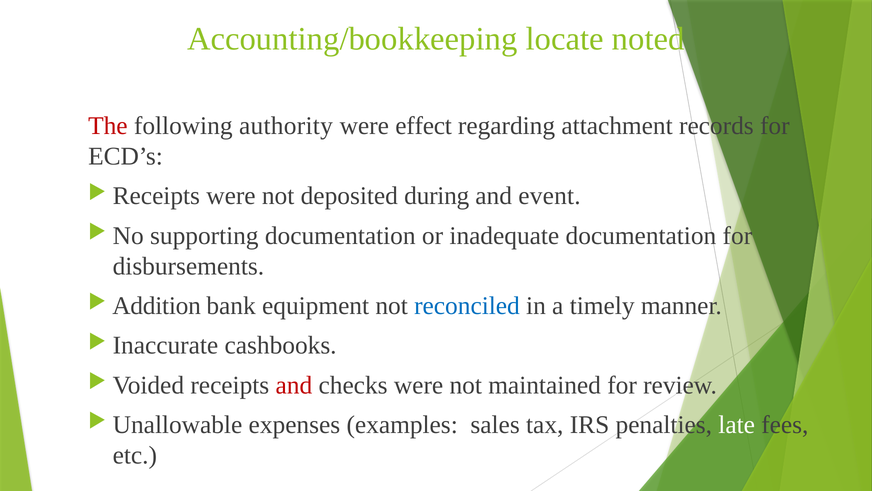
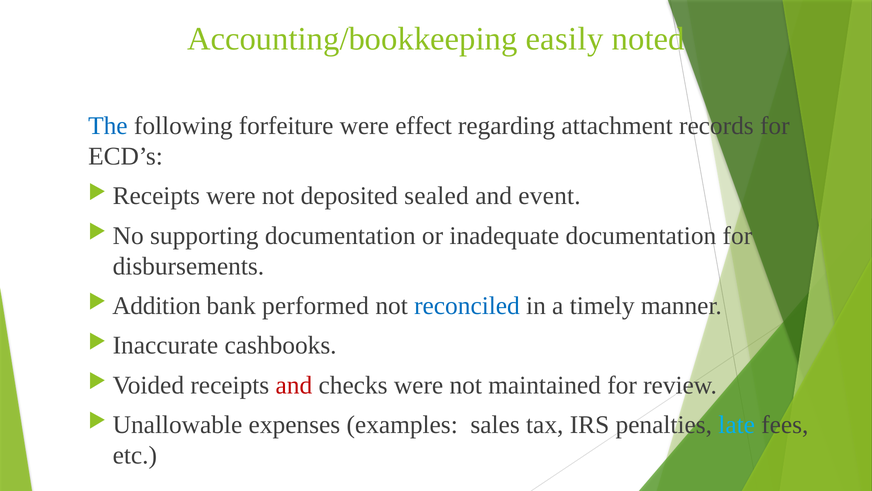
locate: locate -> easily
The colour: red -> blue
authority: authority -> forfeiture
during: during -> sealed
equipment: equipment -> performed
late colour: white -> light blue
